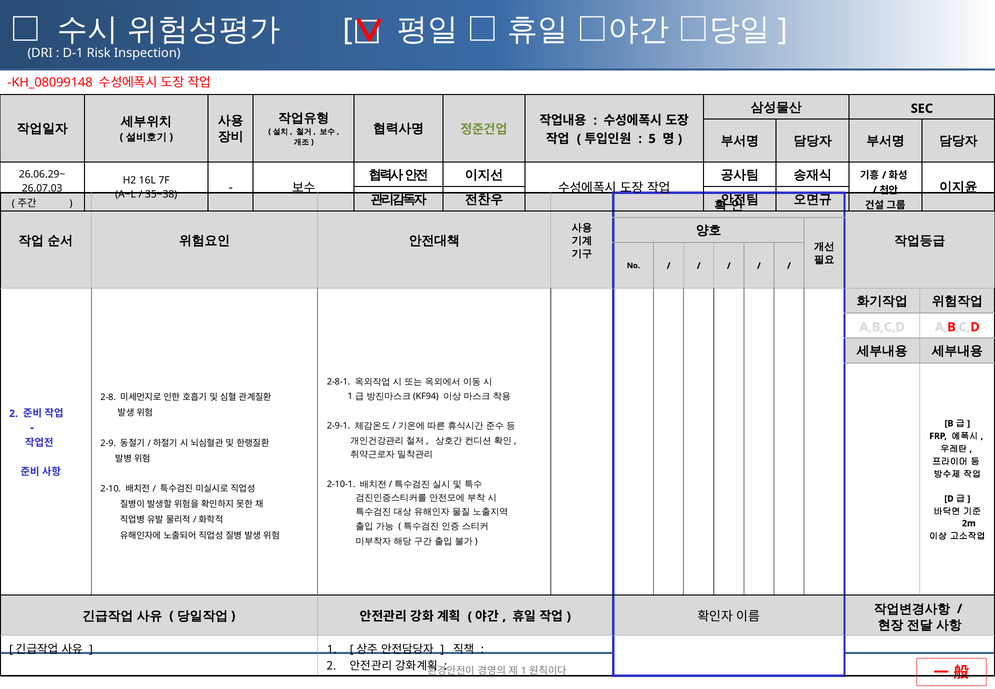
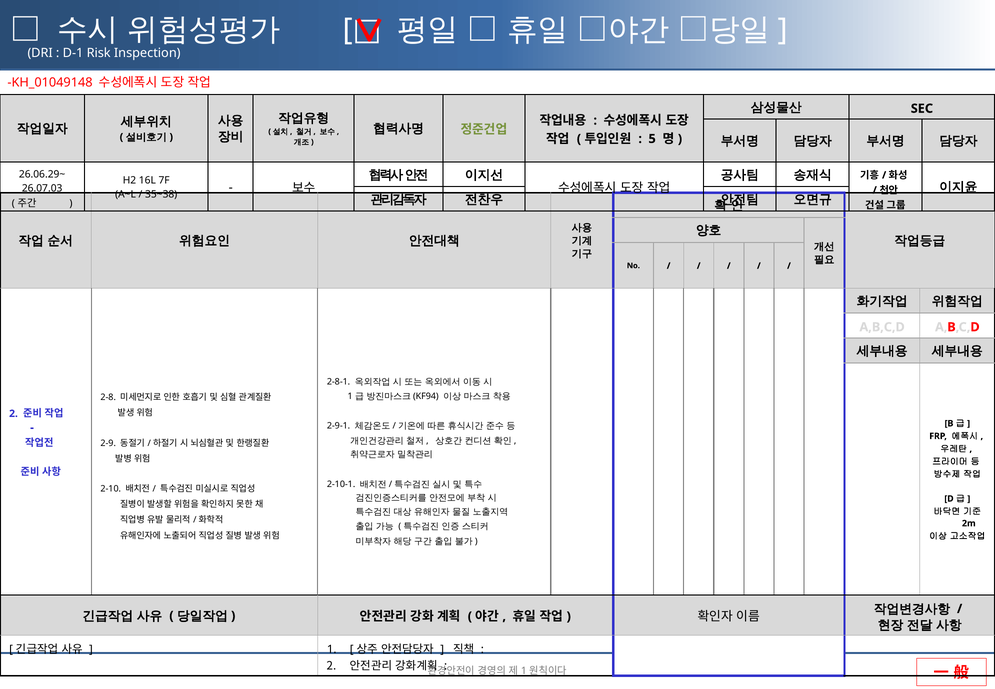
KH_08099148: KH_08099148 -> KH_01049148
